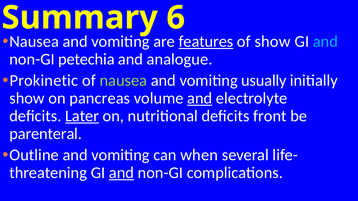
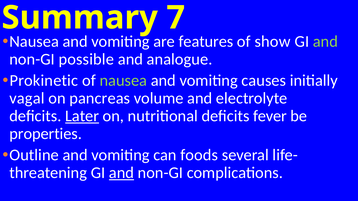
6: 6 -> 7
features underline: present -> none
and at (325, 42) colour: light blue -> light green
petechia: petechia -> possible
usually: usually -> causes
show at (27, 98): show -> vagal
and at (200, 98) underline: present -> none
front: front -> fever
parenteral: parenteral -> properties
when: when -> foods
